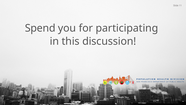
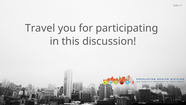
Spend: Spend -> Travel
